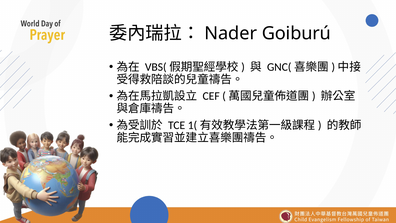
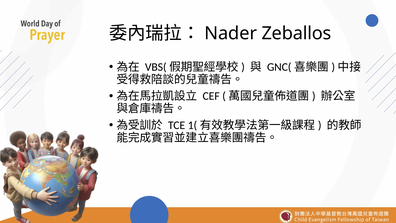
Goiburú: Goiburú -> Zeballos
